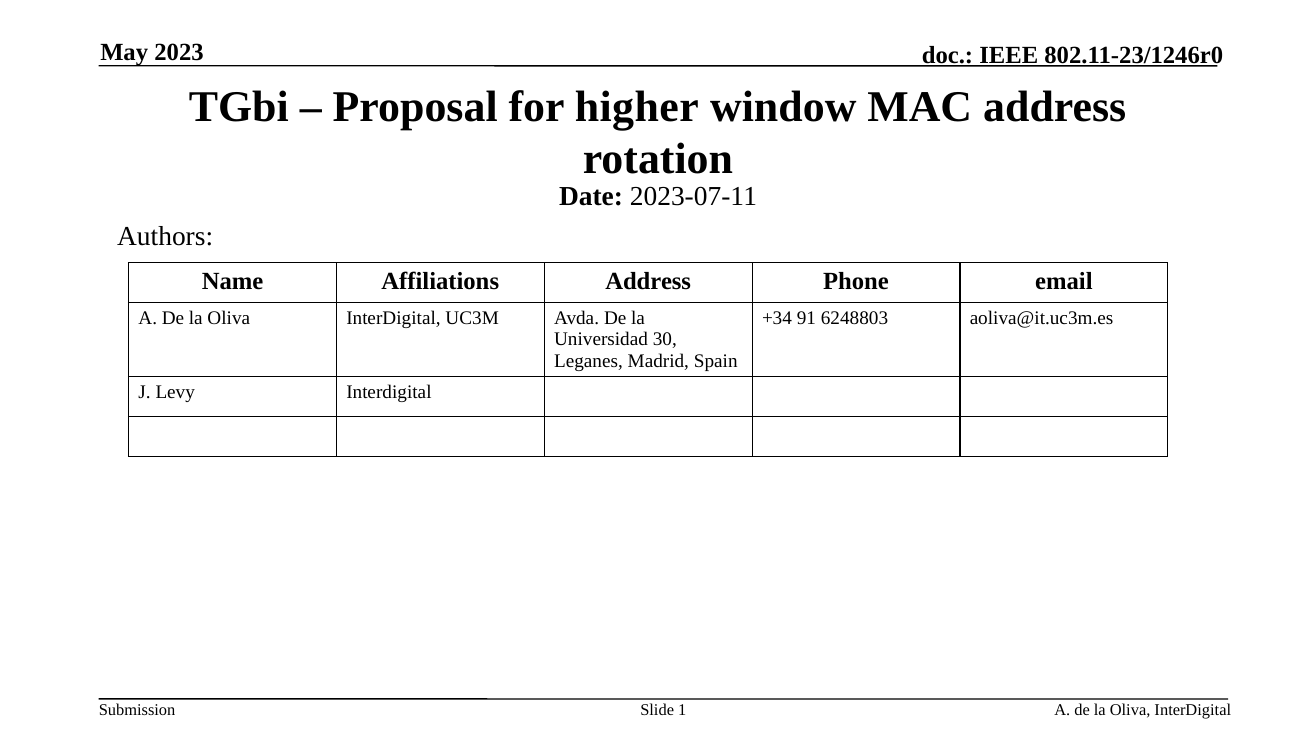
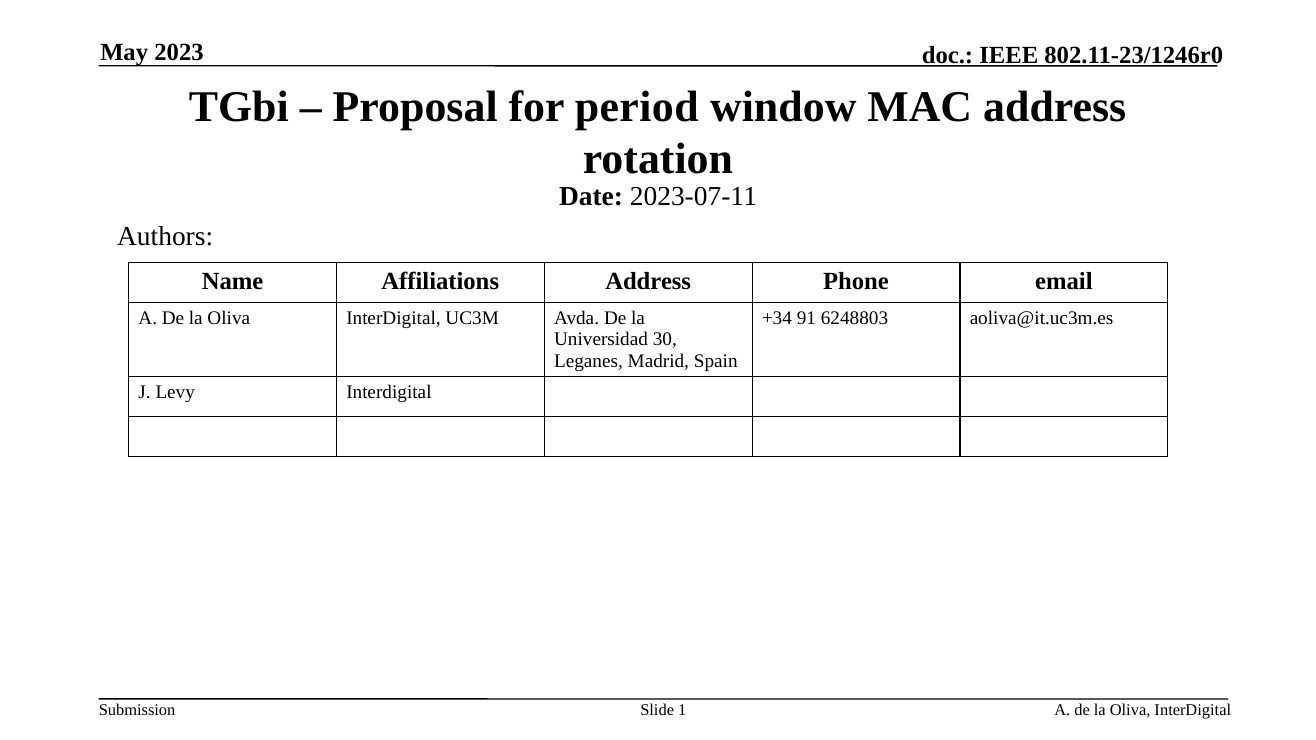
higher: higher -> period
